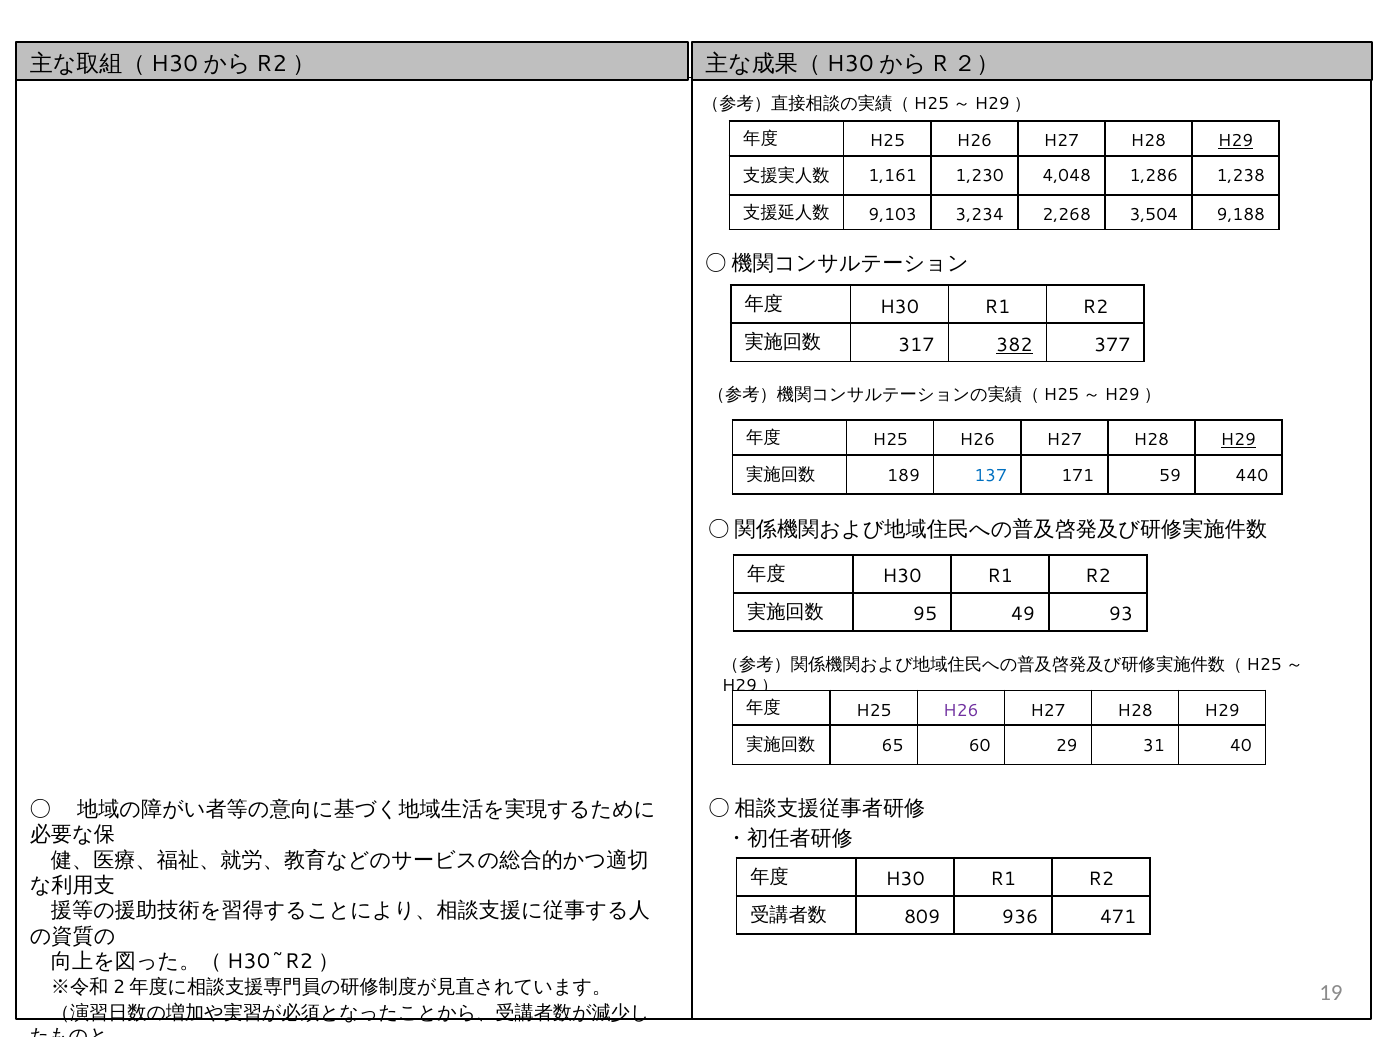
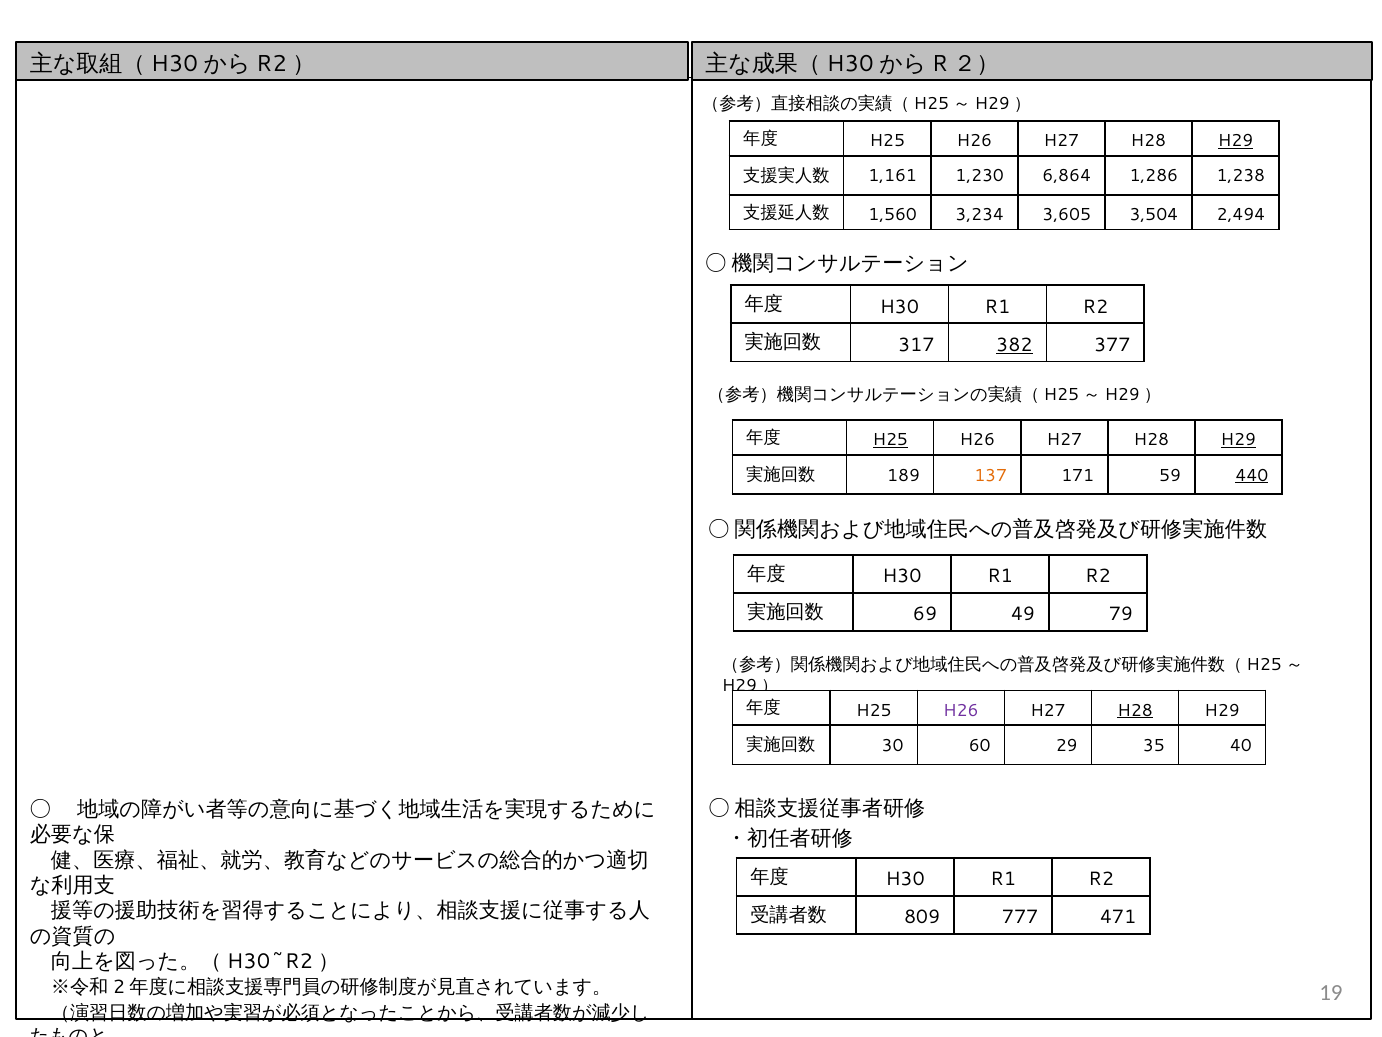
4,048: 4,048 -> 6,864
9,103: 9,103 -> 1,560
2,268: 2,268 -> 3,605
9,188: 9,188 -> 2,494
H25 at (890, 440) underline: none -> present
137 colour: blue -> orange
440 underline: none -> present
95: 95 -> 69
93: 93 -> 79
H28 at (1135, 710) underline: none -> present
65: 65 -> 30
31: 31 -> 35
936: 936 -> 777
